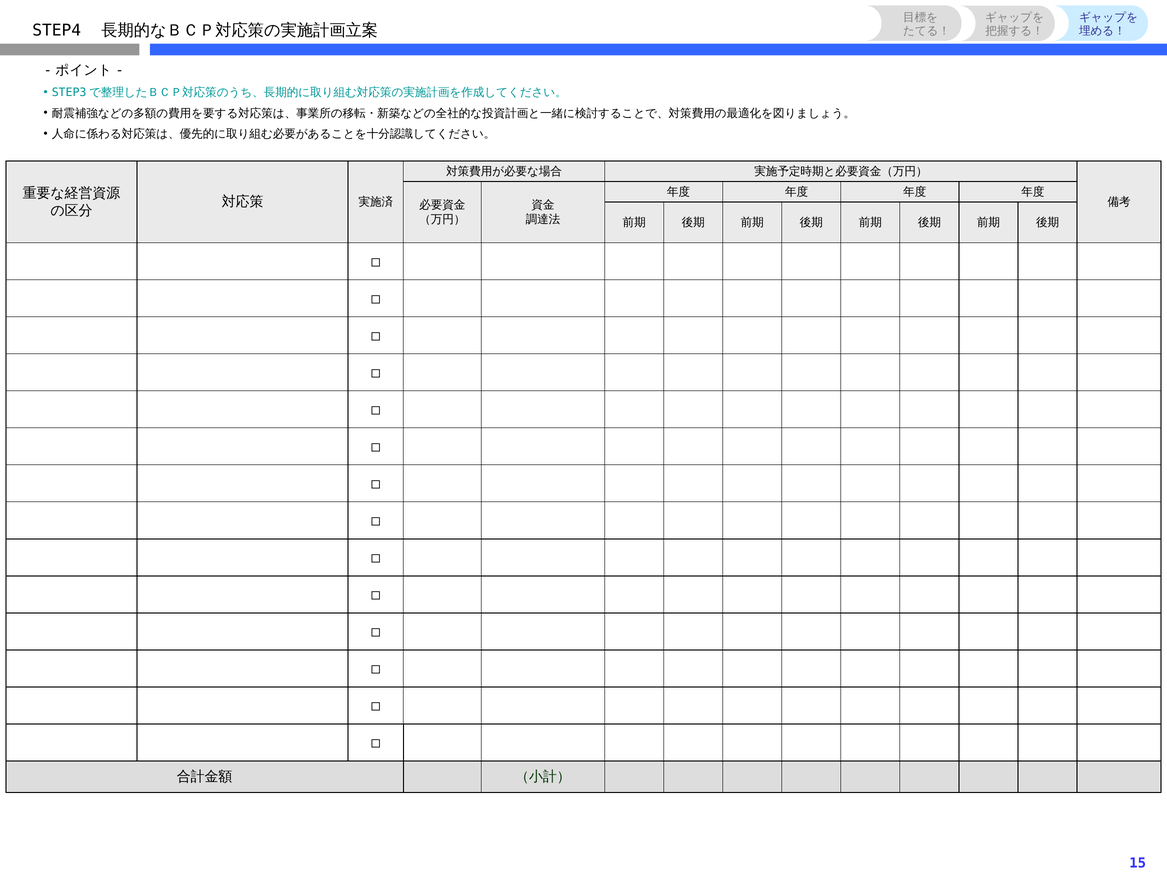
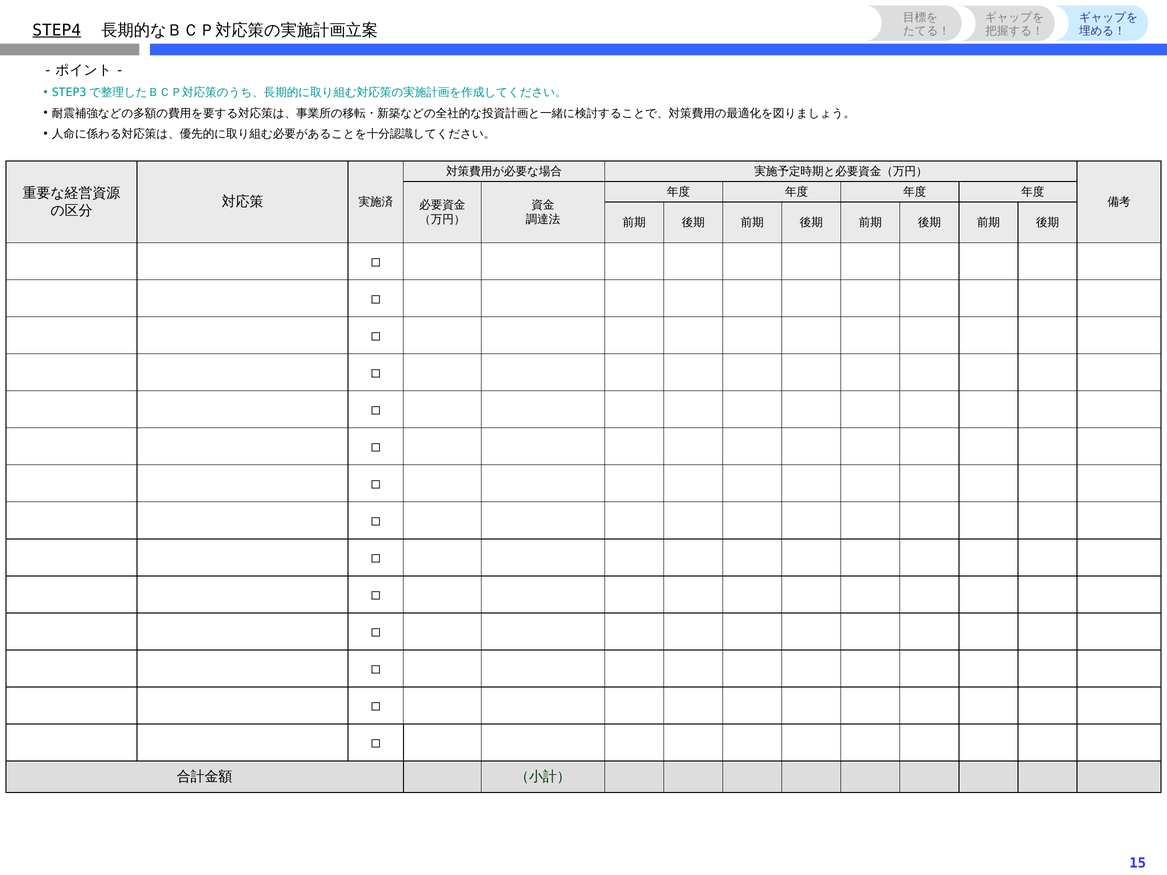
STEP4 underline: none -> present
